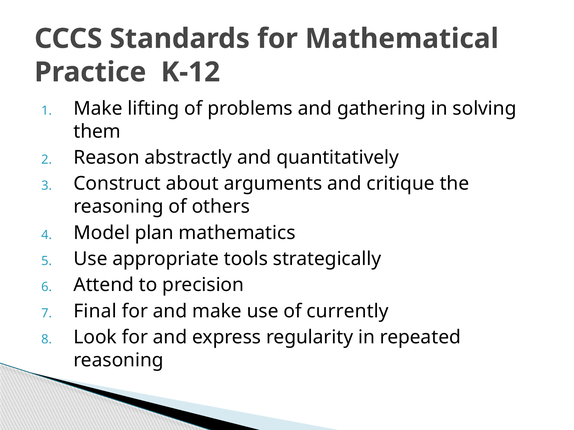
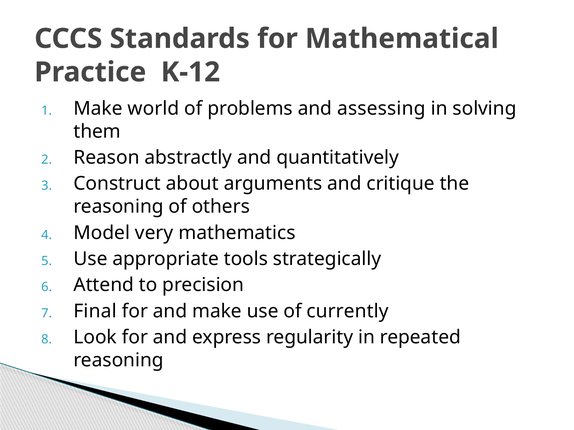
lifting: lifting -> world
gathering: gathering -> assessing
plan: plan -> very
